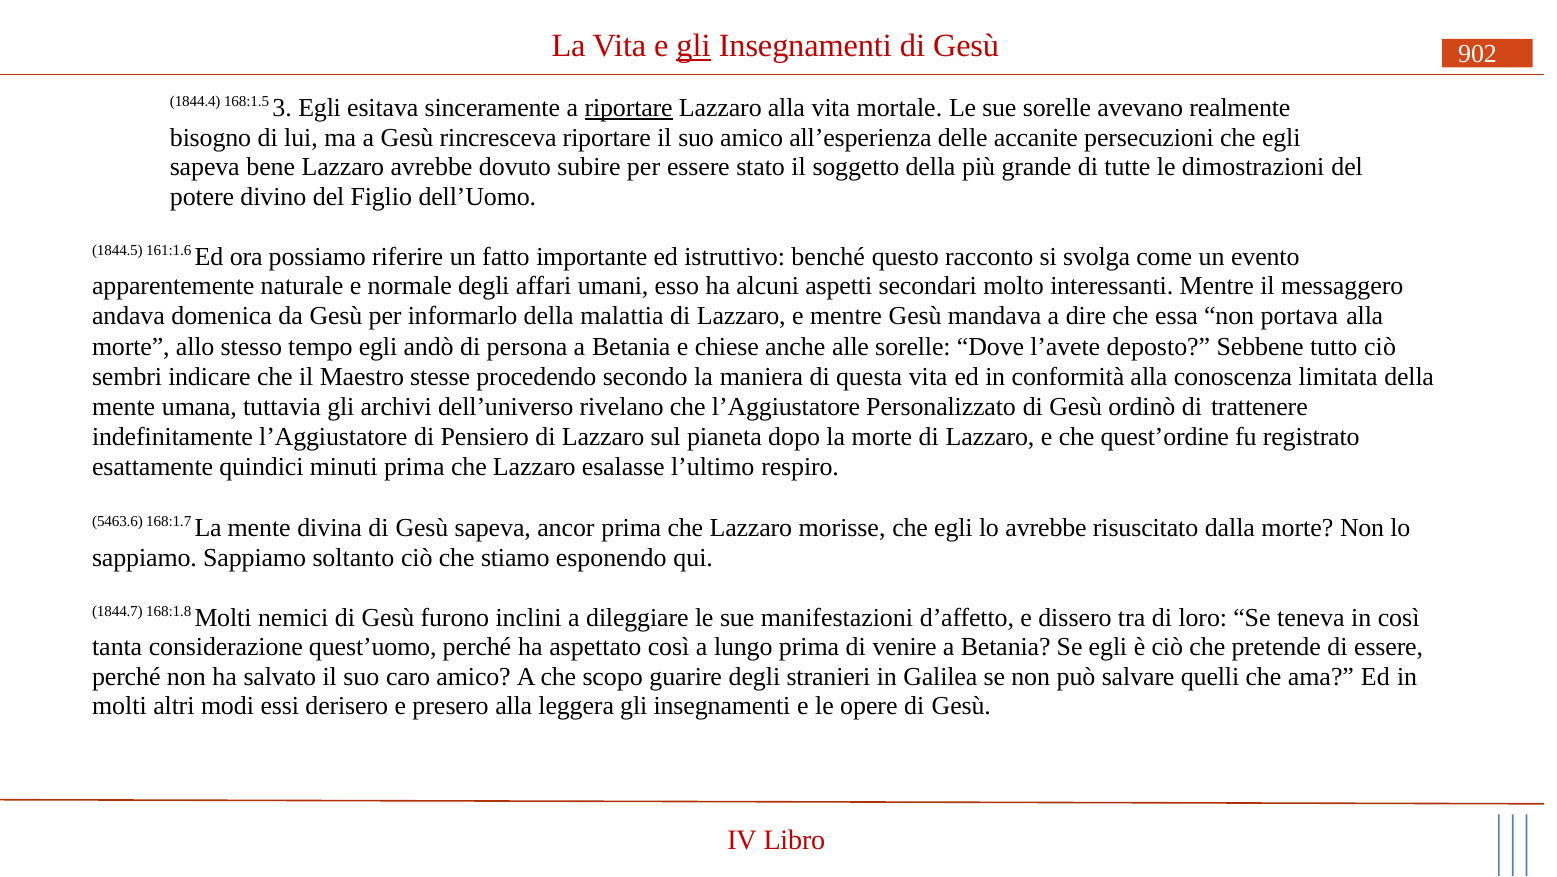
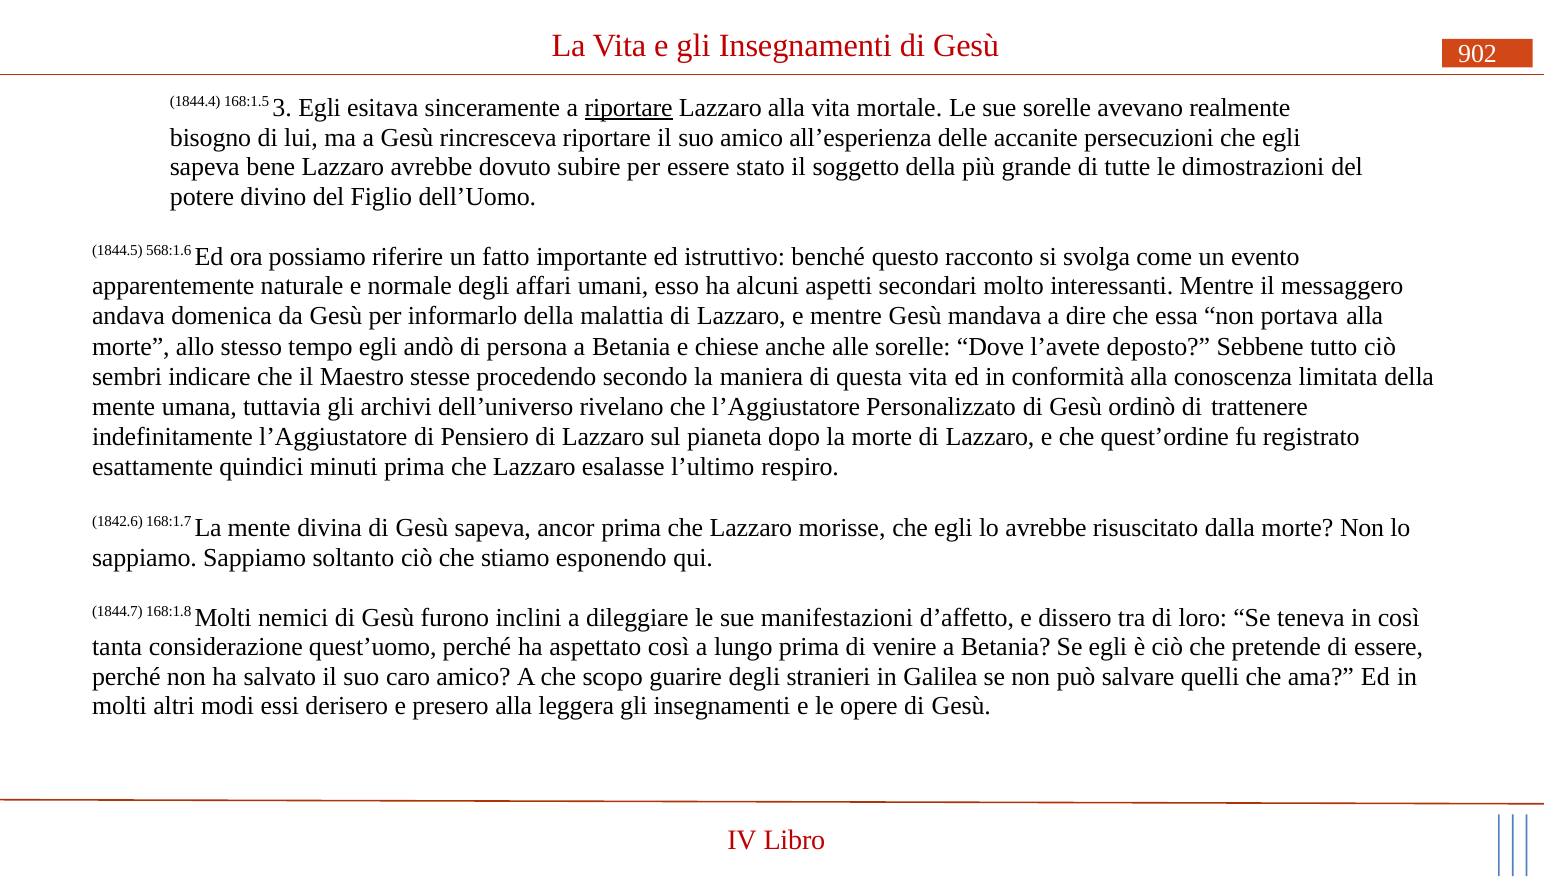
gli at (694, 46) underline: present -> none
161:1.6: 161:1.6 -> 568:1.6
5463.6: 5463.6 -> 1842.6
